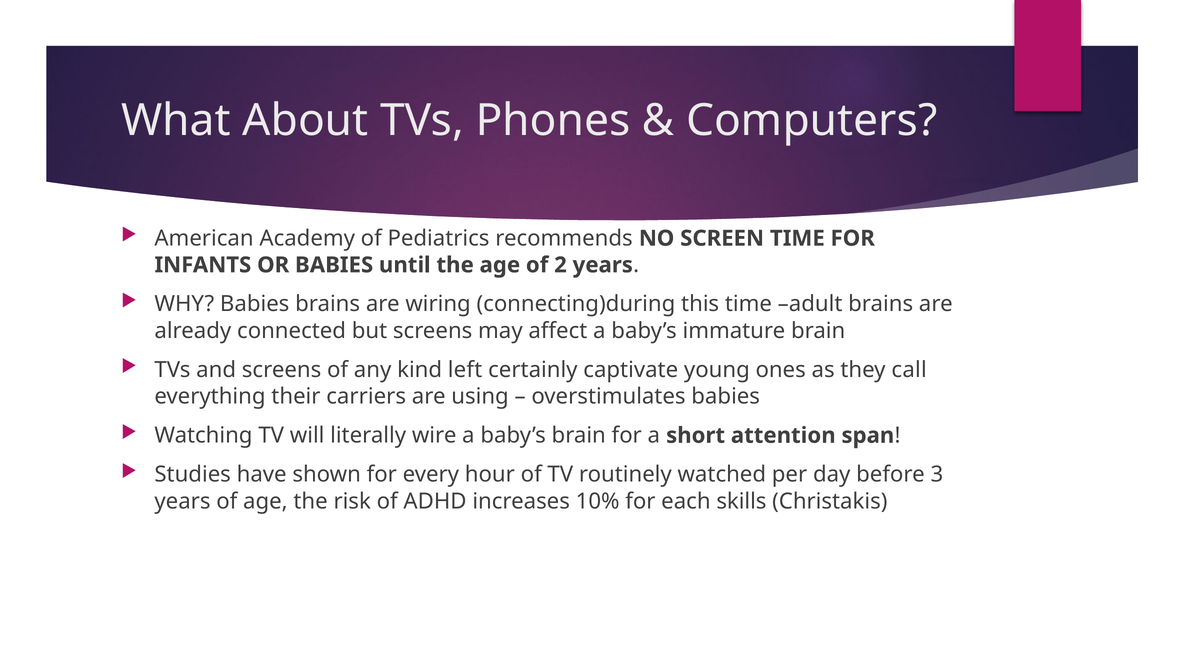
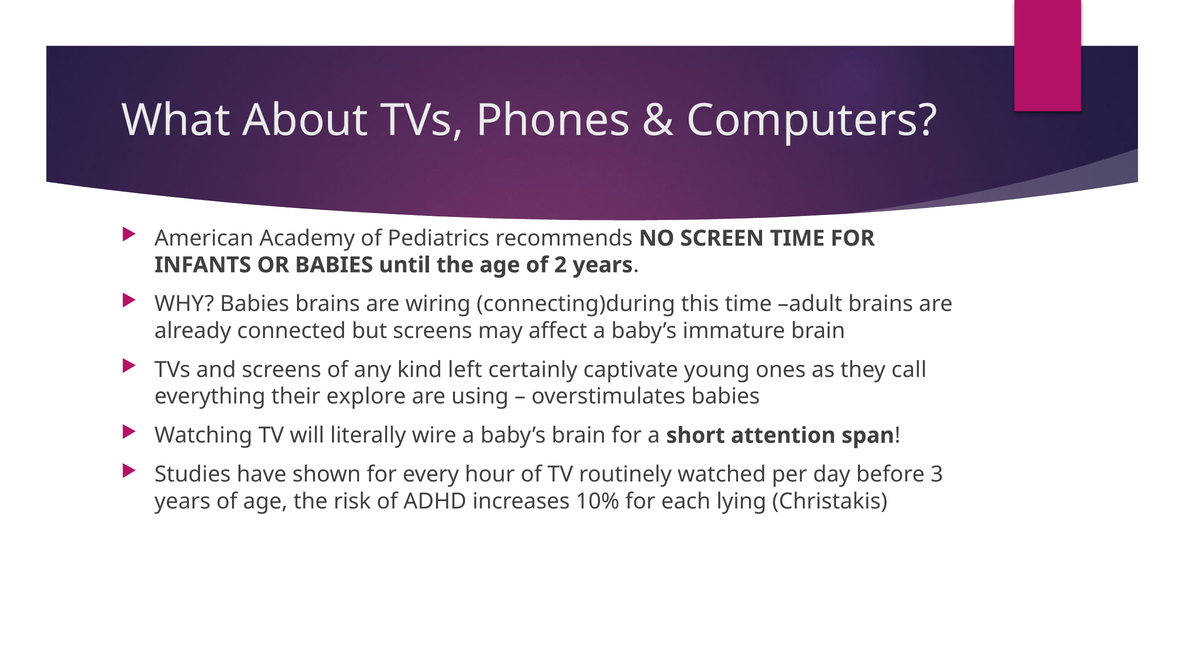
carriers: carriers -> explore
skills: skills -> lying
